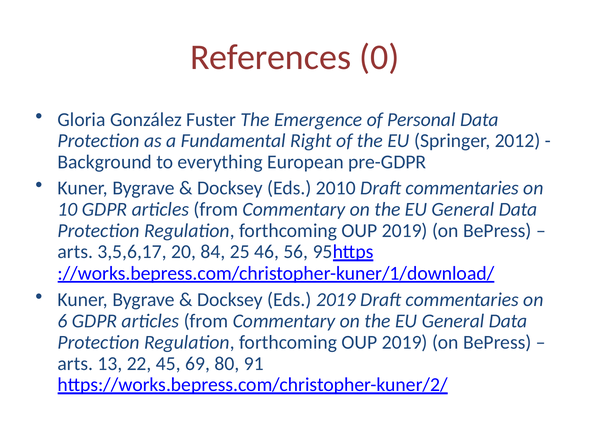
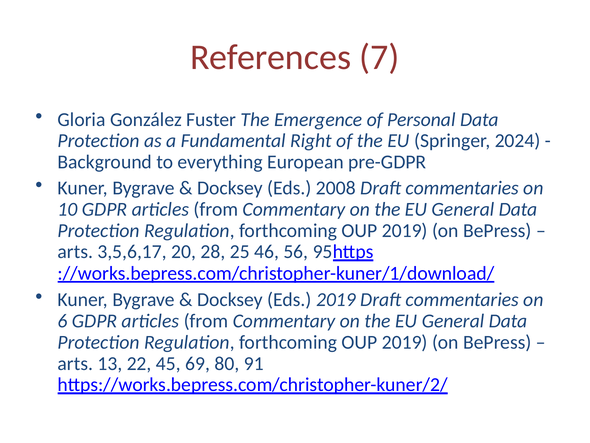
0: 0 -> 7
2012: 2012 -> 2024
2010: 2010 -> 2008
84: 84 -> 28
